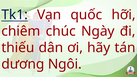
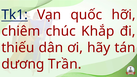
Ngày: Ngày -> Khắp
Ngôi: Ngôi -> Trần
